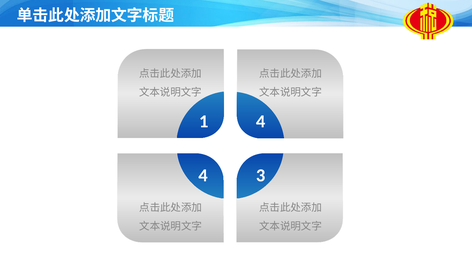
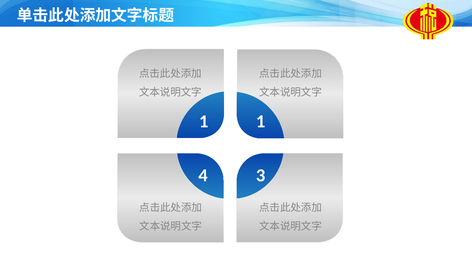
1 4: 4 -> 1
